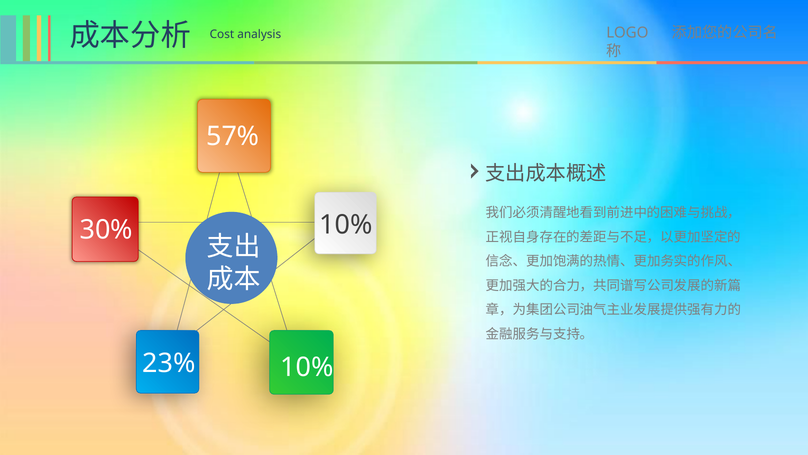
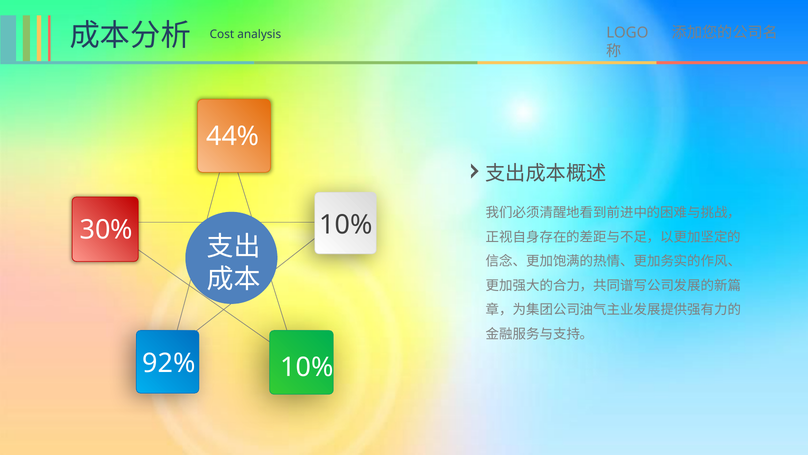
57%: 57% -> 44%
23%: 23% -> 92%
